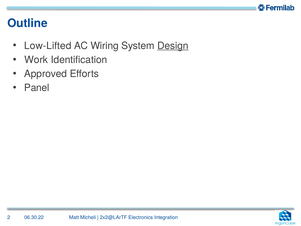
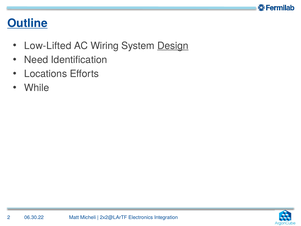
Outline underline: none -> present
Work: Work -> Need
Approved: Approved -> Locations
Panel: Panel -> While
